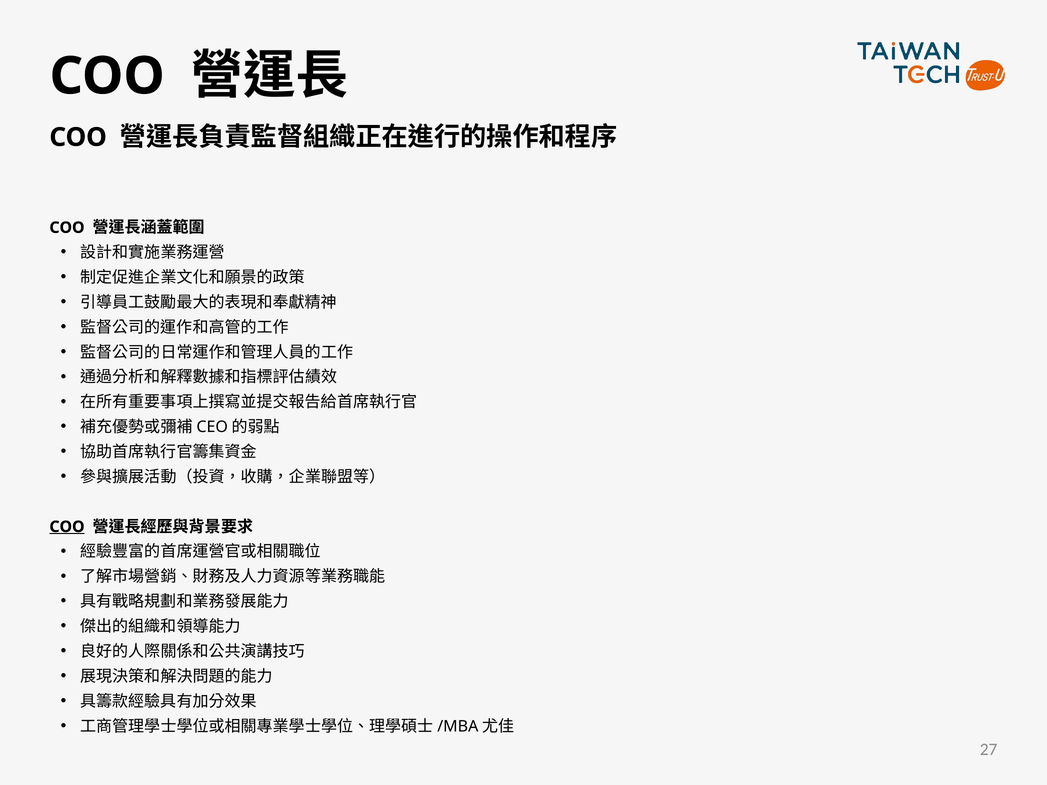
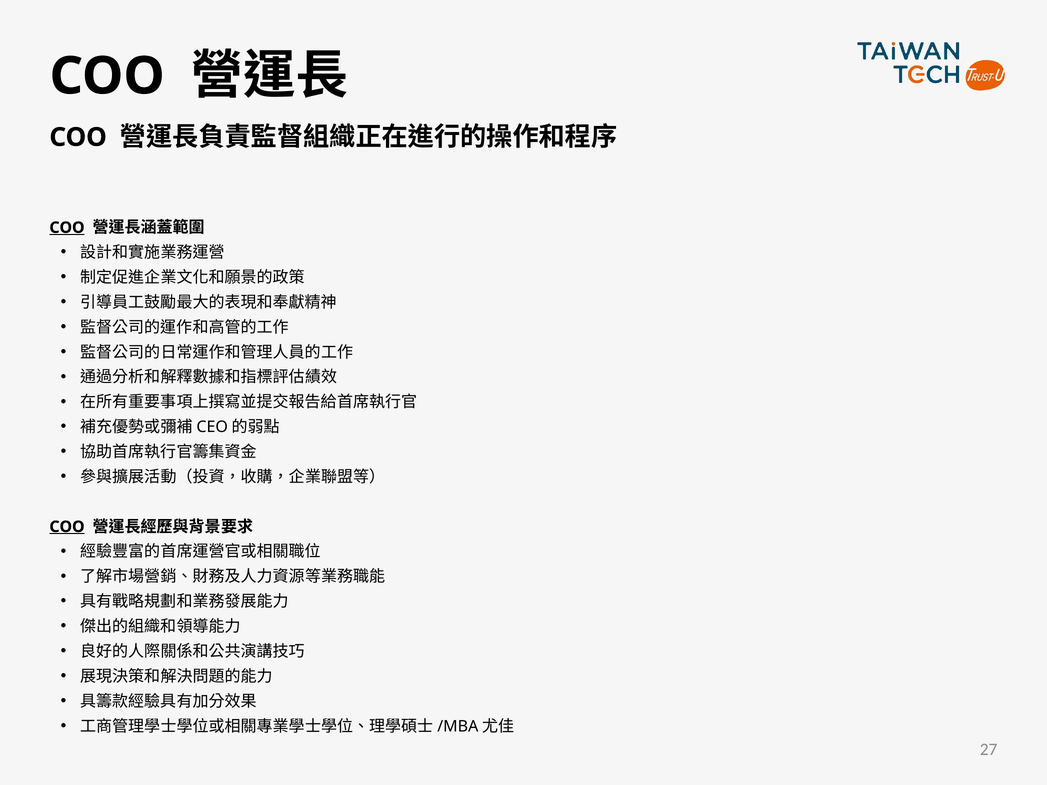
COO at (67, 228) underline: none -> present
